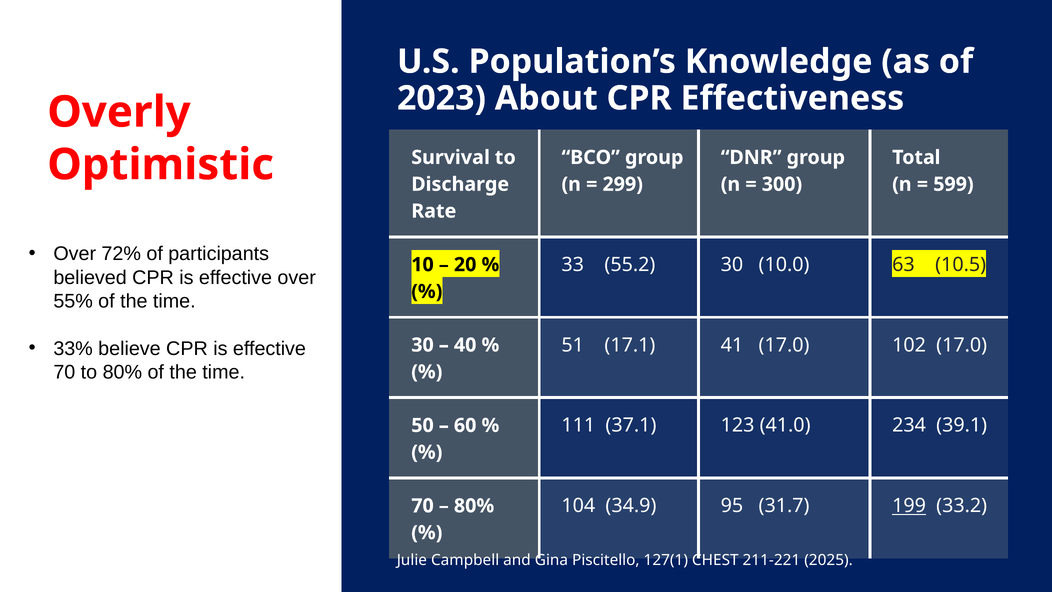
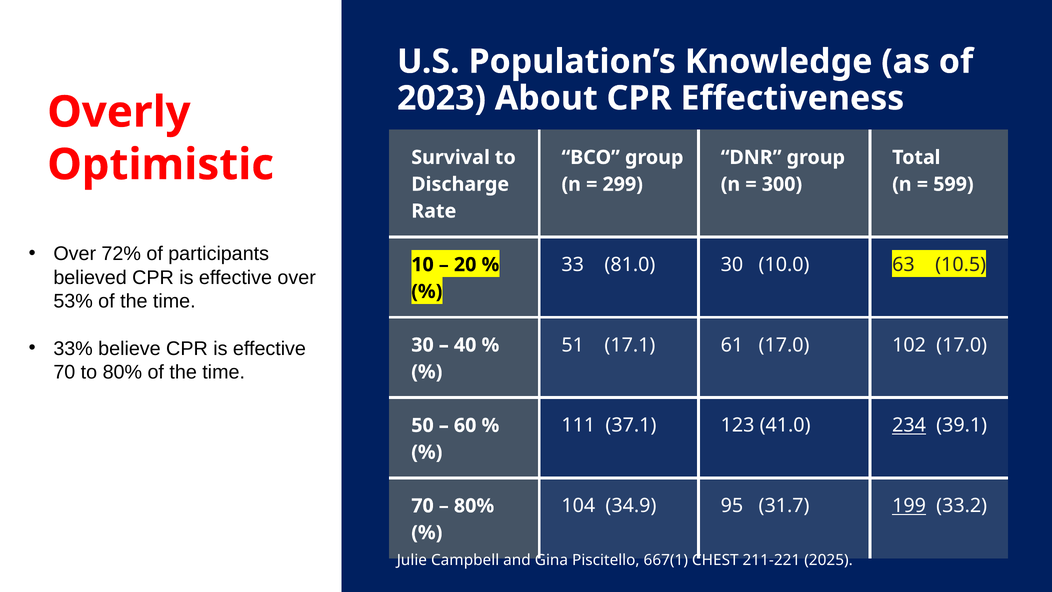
55.2: 55.2 -> 81.0
55%: 55% -> 53%
41: 41 -> 61
234 underline: none -> present
127(1: 127(1 -> 667(1
